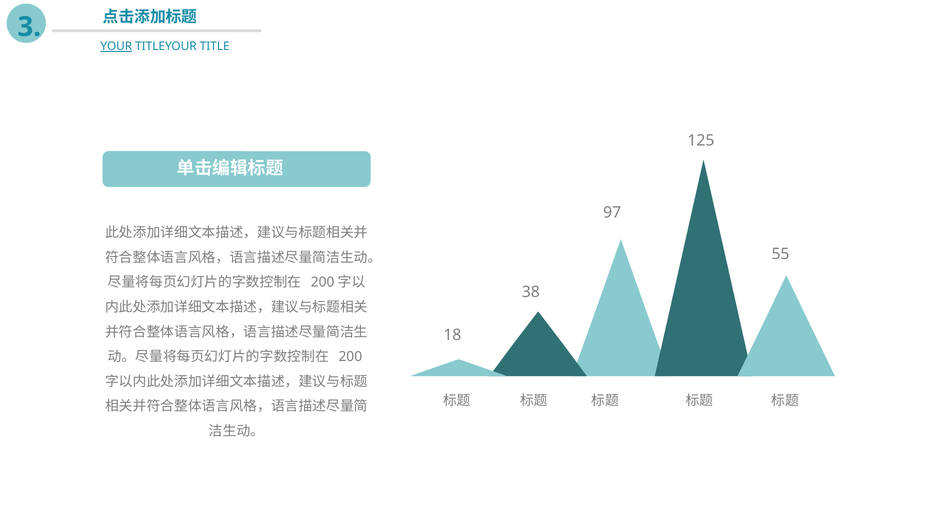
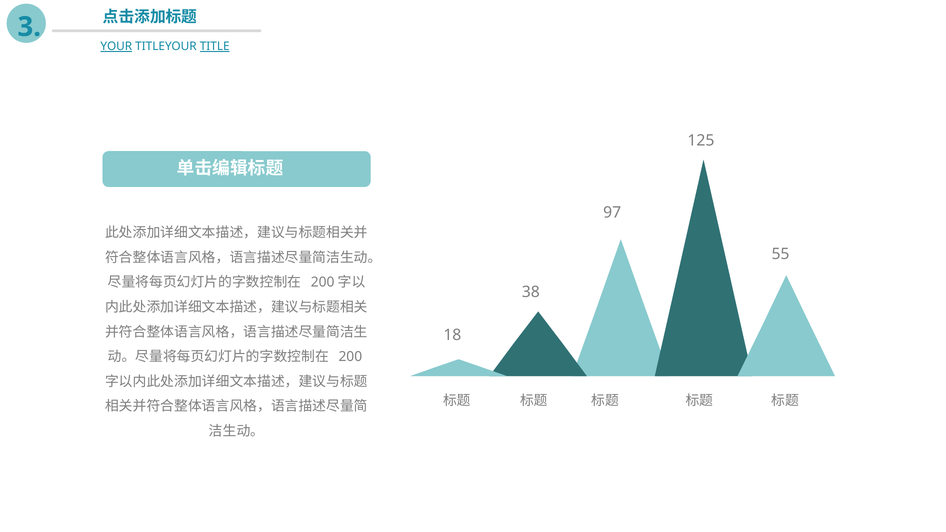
TITLE underline: none -> present
